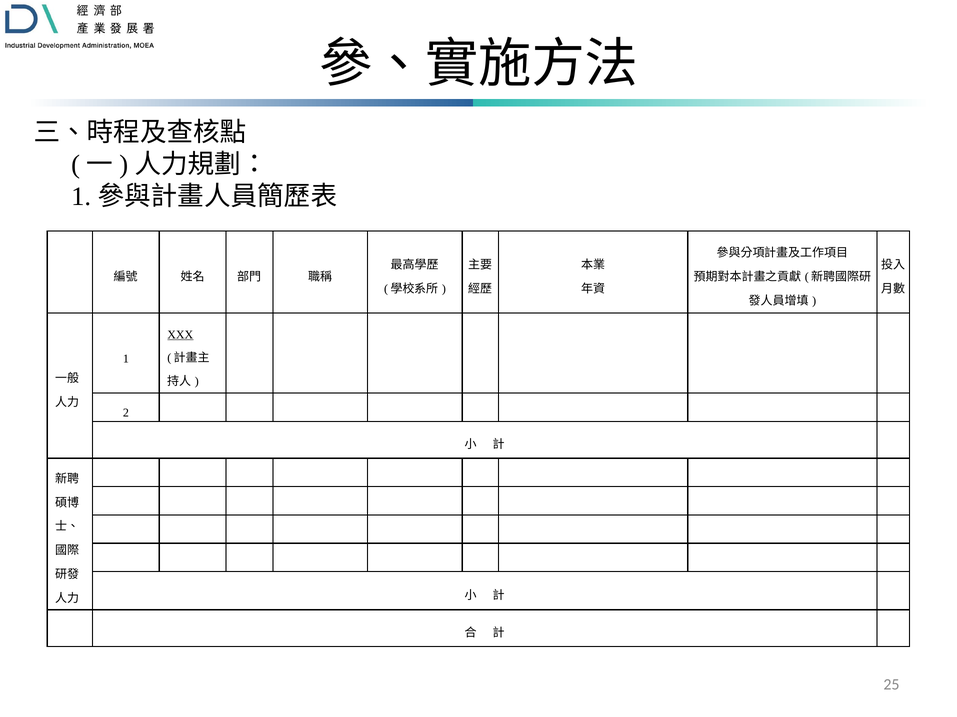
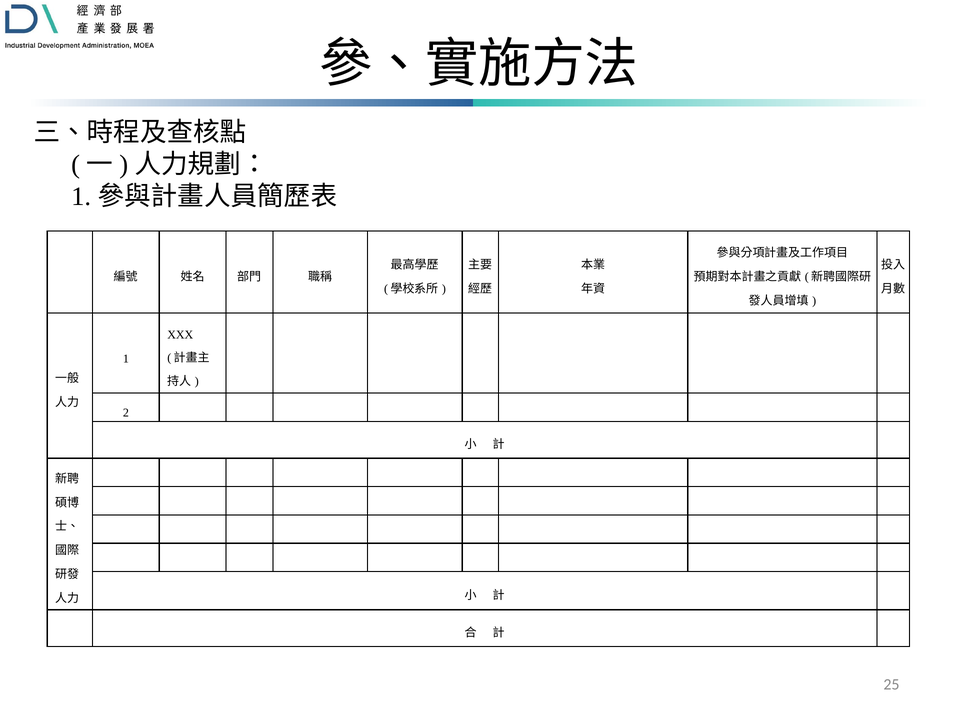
XXX underline: present -> none
